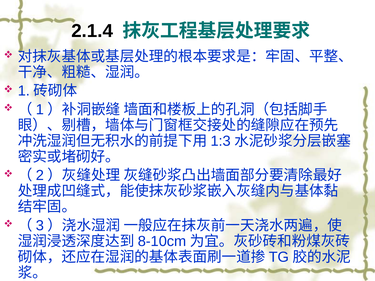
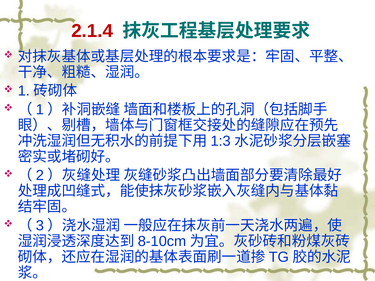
2.1.4 colour: black -> red
